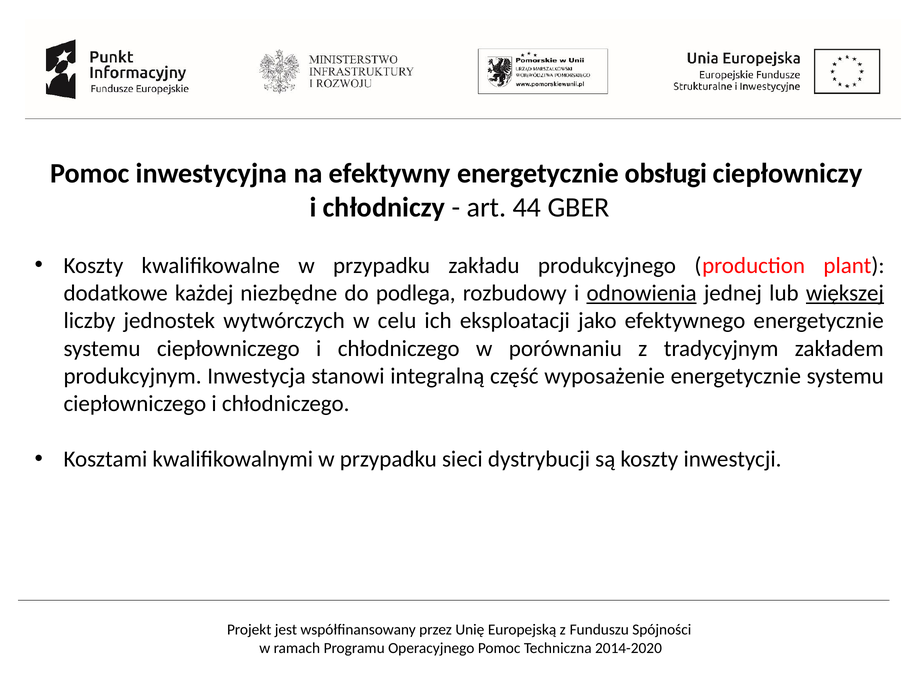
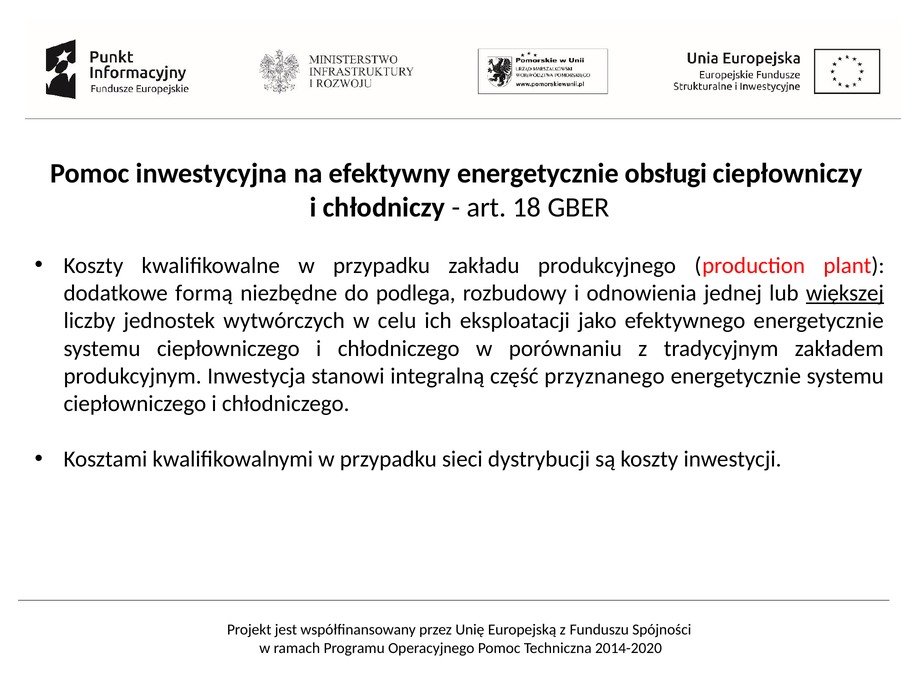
44: 44 -> 18
każdej: każdej -> formą
odnowienia underline: present -> none
wyposażenie: wyposażenie -> przyznanego
